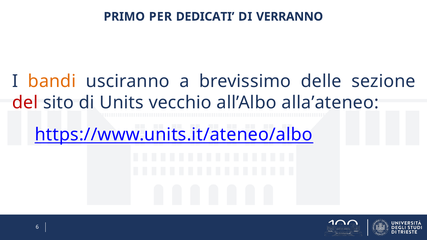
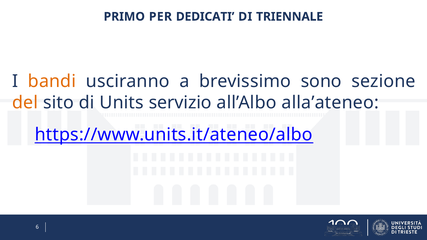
VERRANNO: VERRANNO -> TRIENNALE
delle: delle -> sono
del colour: red -> orange
vecchio: vecchio -> servizio
